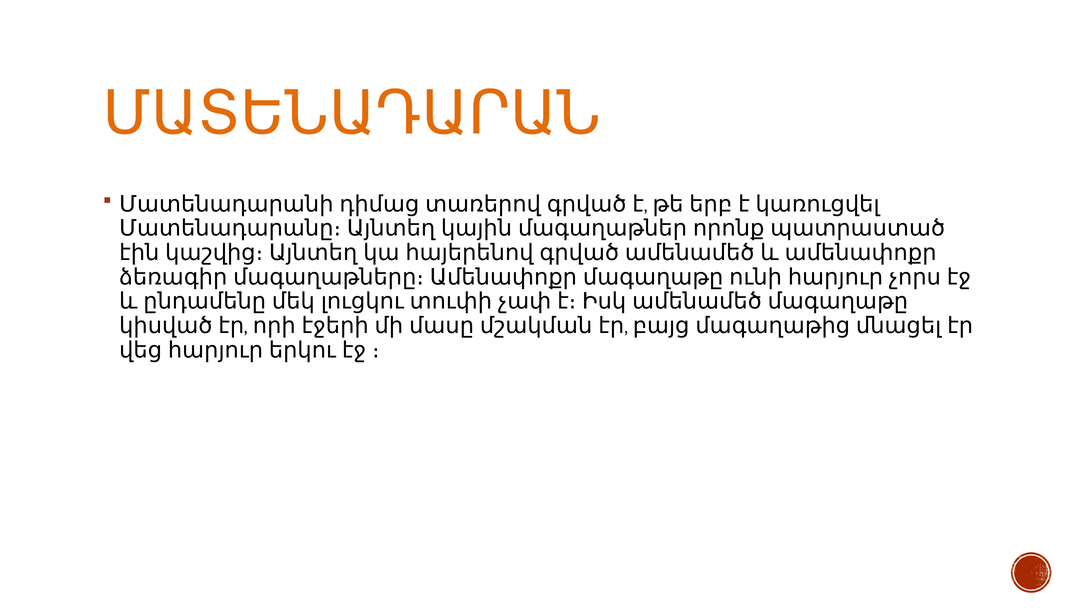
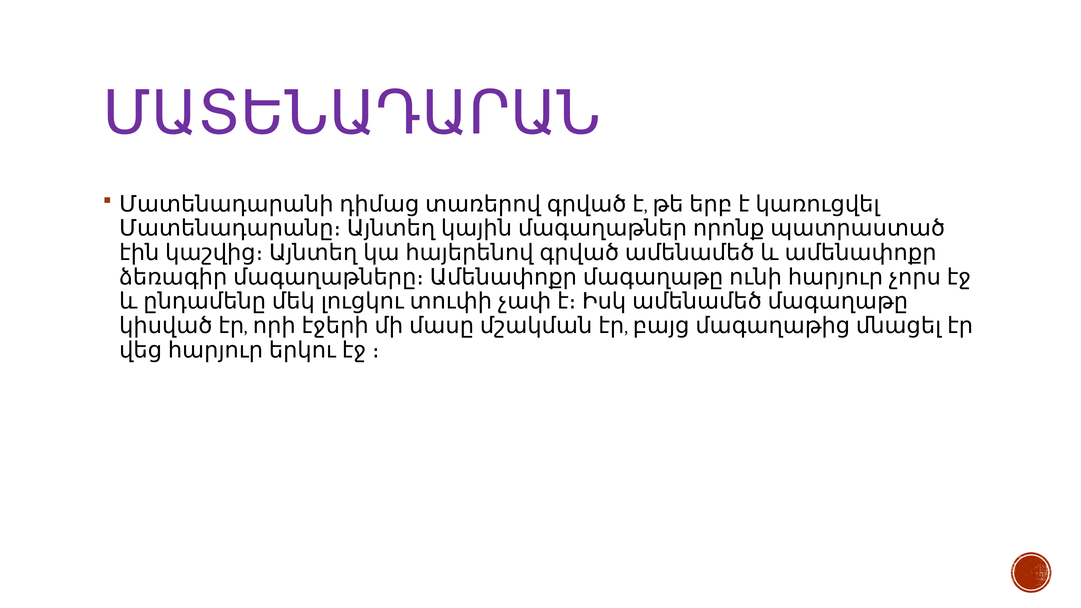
ՄԱՏԵՆԱԴԱՐԱՆ colour: orange -> purple
